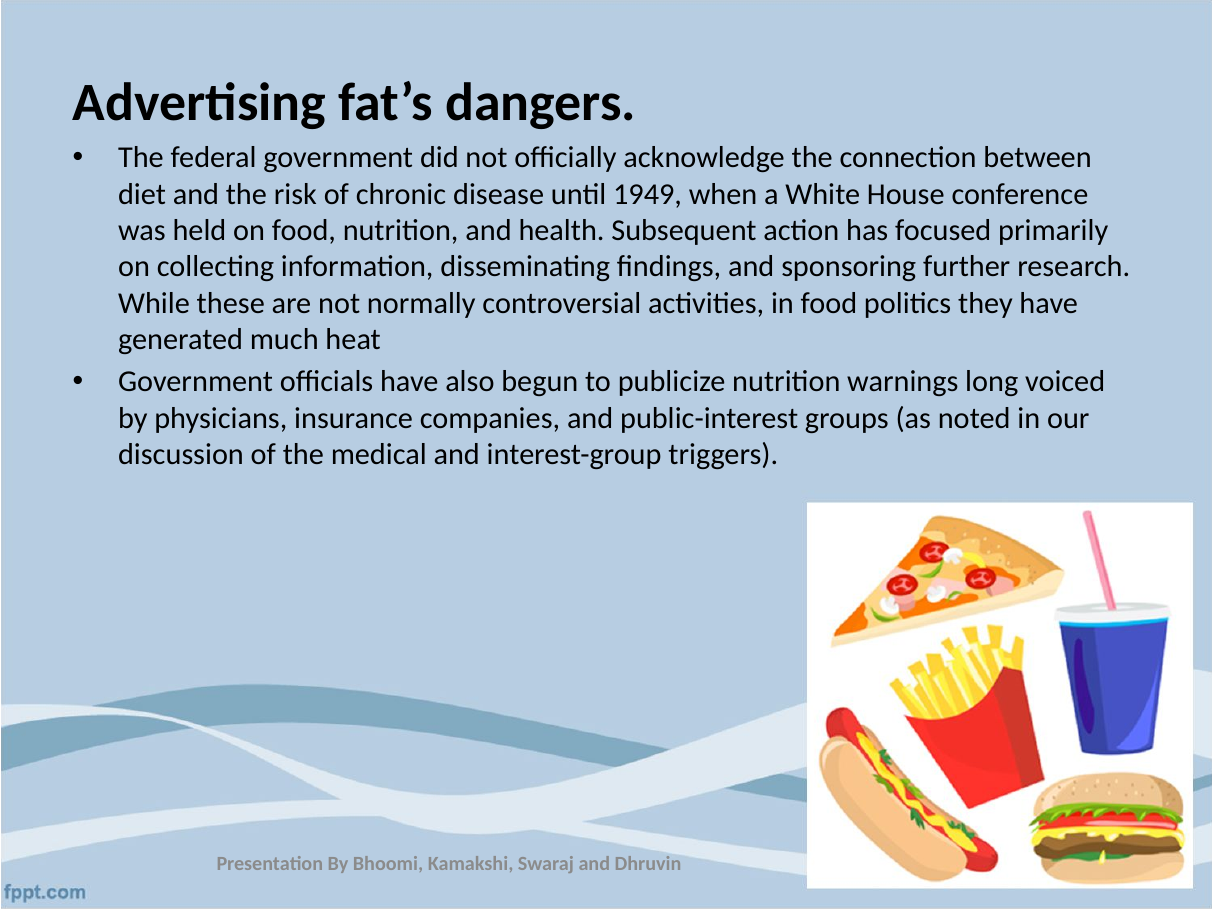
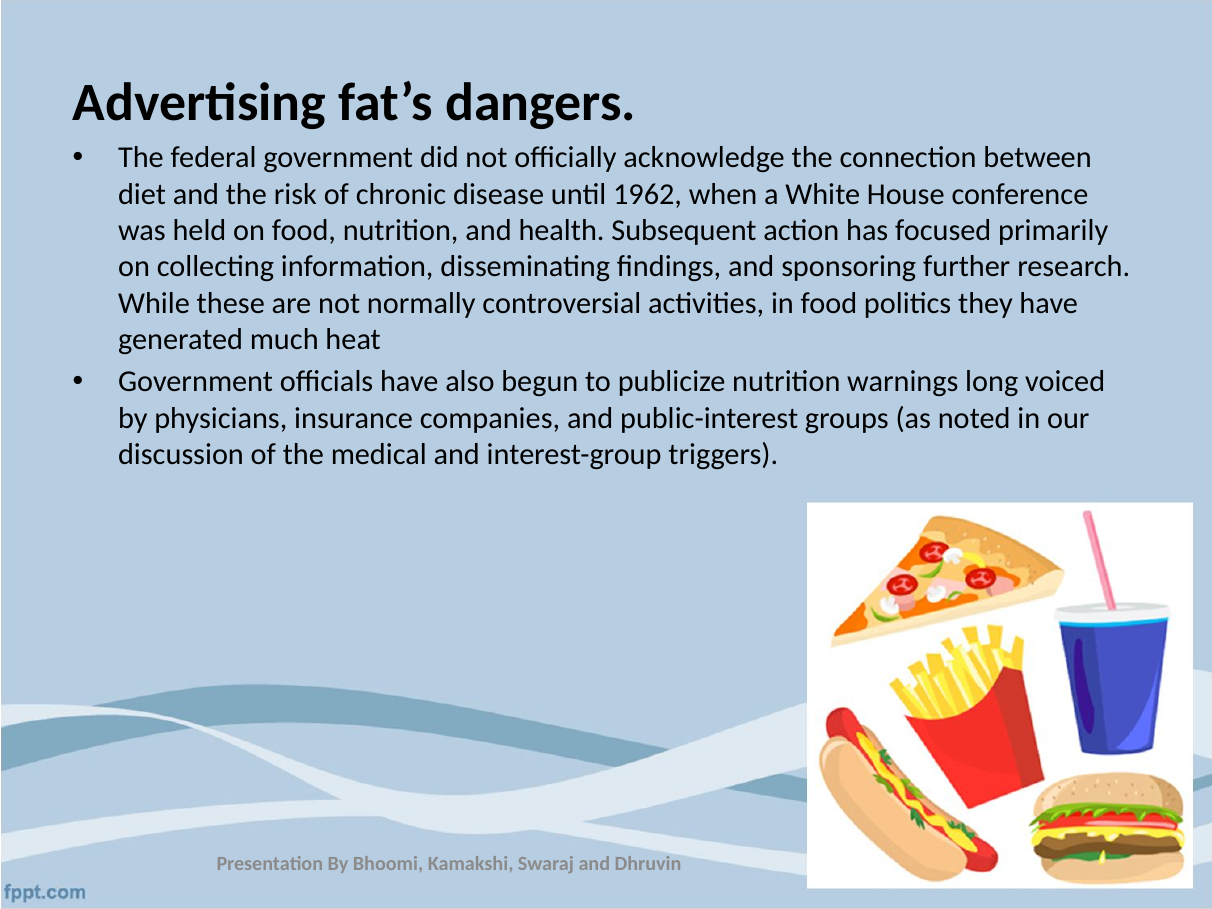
1949: 1949 -> 1962
